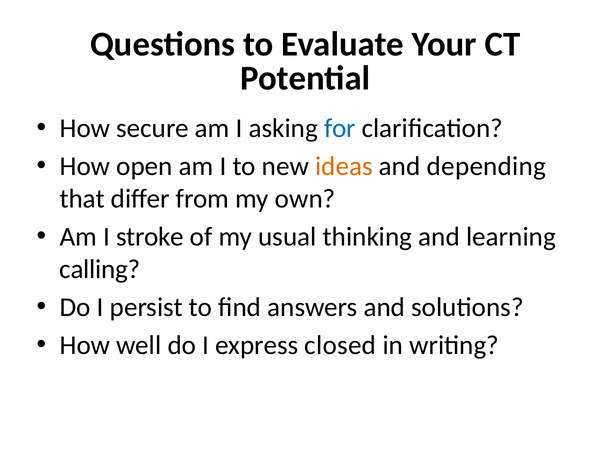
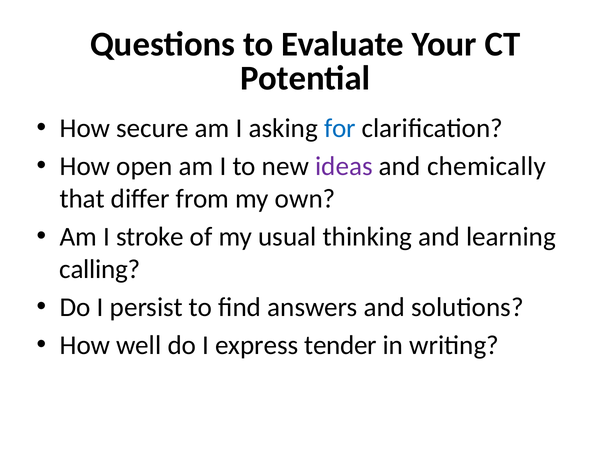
ideas colour: orange -> purple
depending: depending -> chemically
closed: closed -> tender
